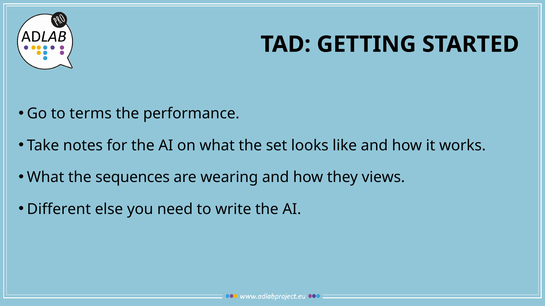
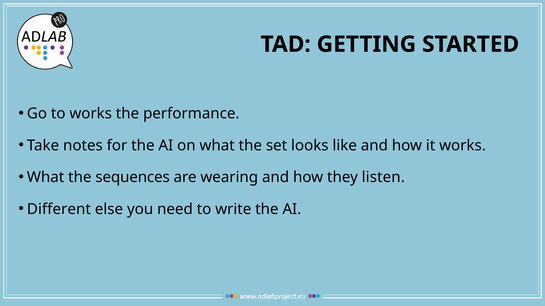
to terms: terms -> works
views: views -> listen
